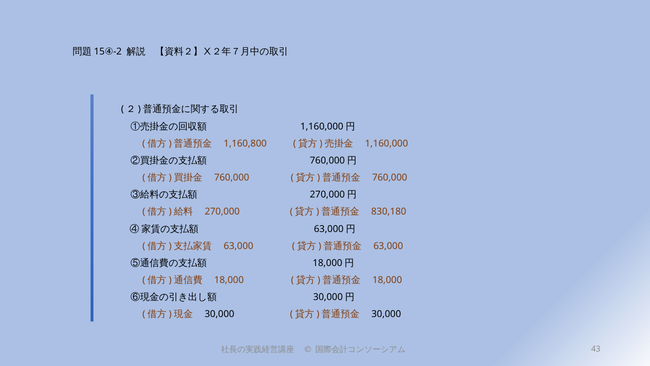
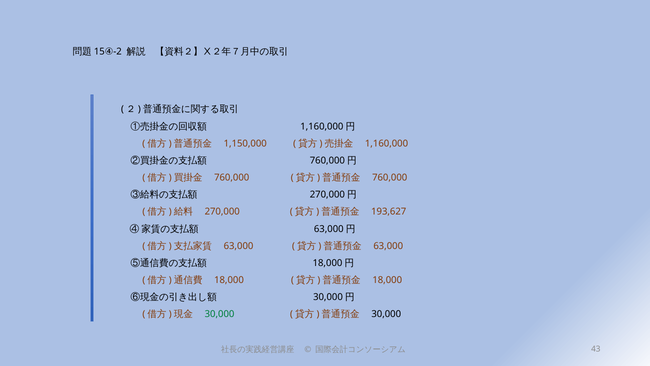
1,160,800: 1,160,800 -> 1,150,000
830,180: 830,180 -> 193,627
30,000 at (220, 314) colour: black -> green
